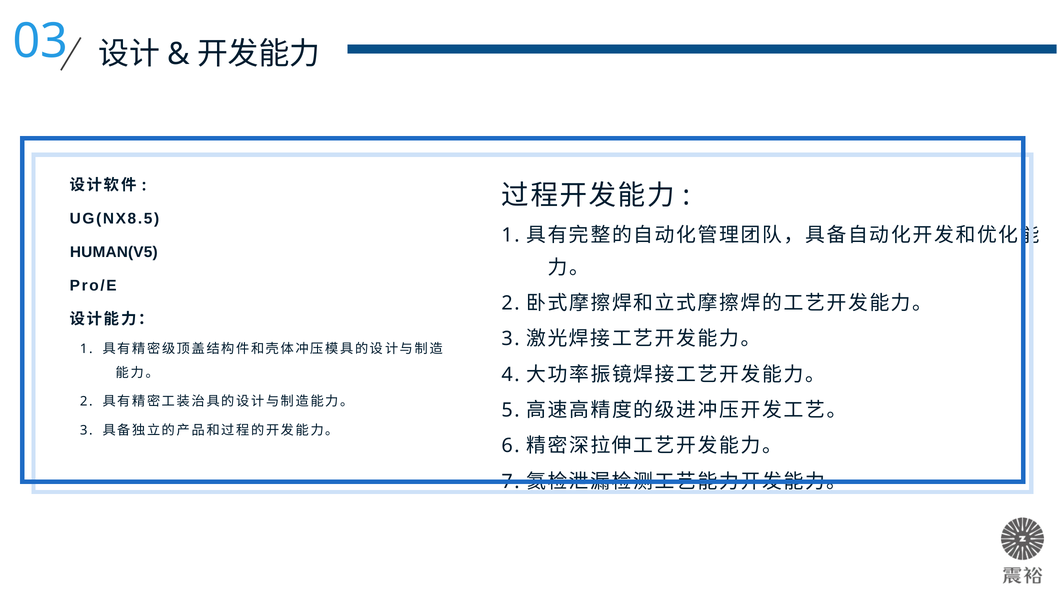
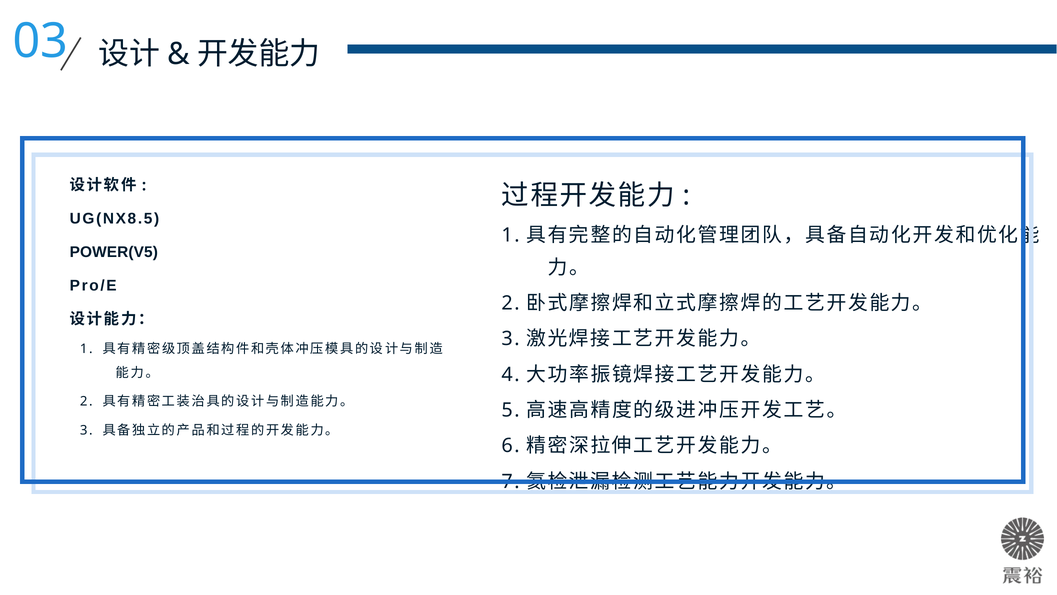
HUMAN(V5: HUMAN(V5 -> POWER(V5
